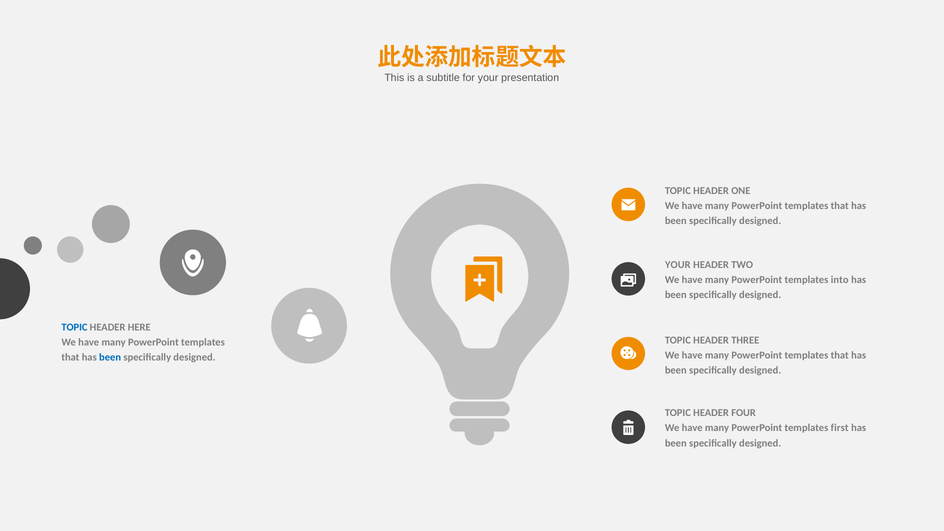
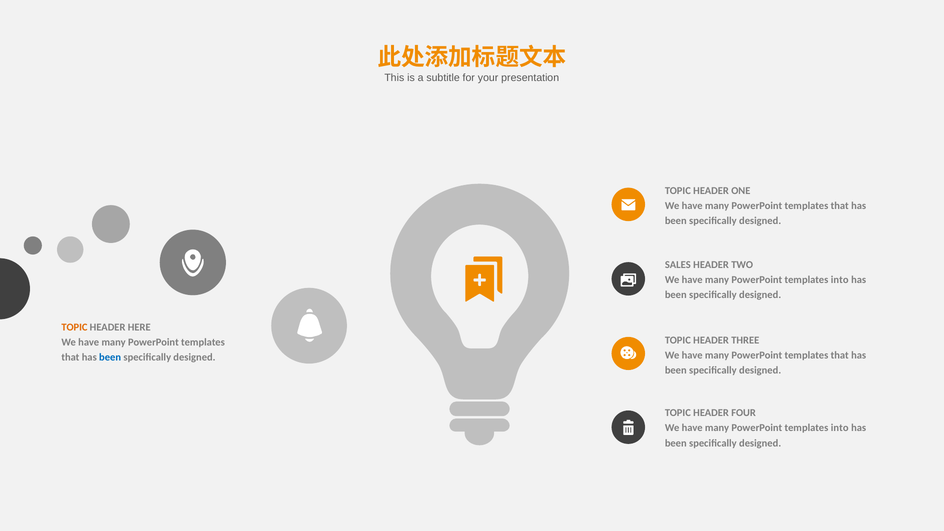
YOUR at (678, 265): YOUR -> SALES
TOPIC at (74, 327) colour: blue -> orange
first at (840, 428): first -> into
